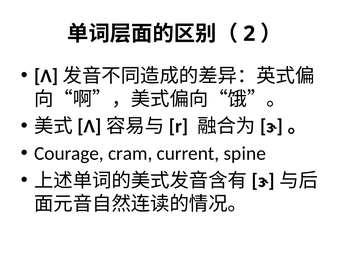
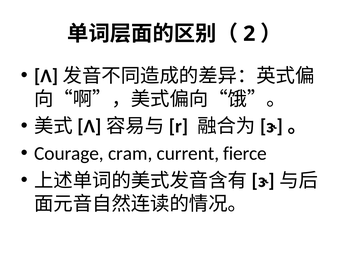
spine: spine -> fierce
